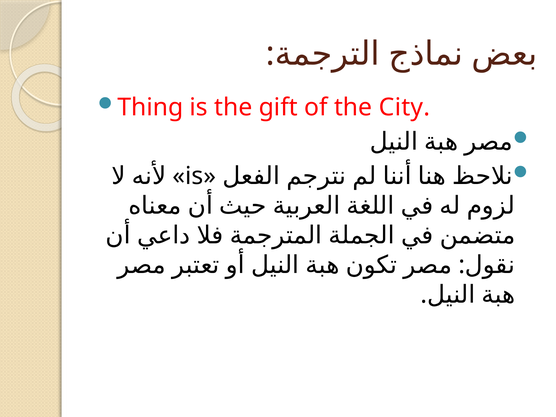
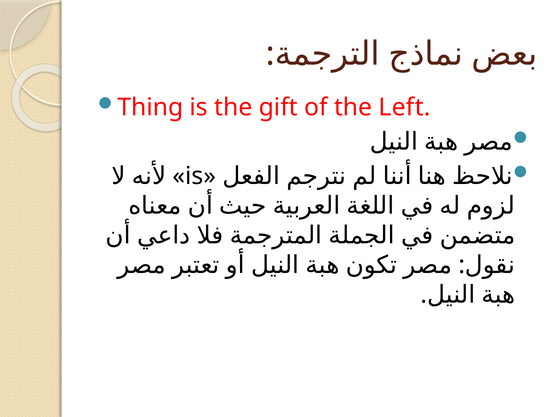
City: City -> Left
